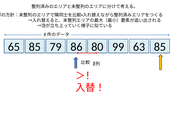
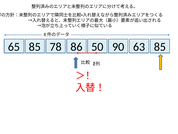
79: 79 -> 78
80: 80 -> 50
99: 99 -> 90
